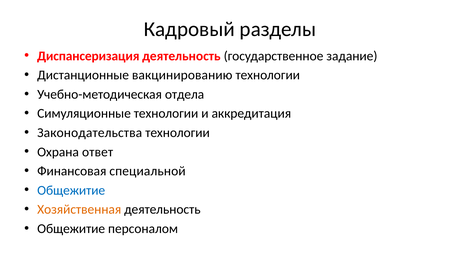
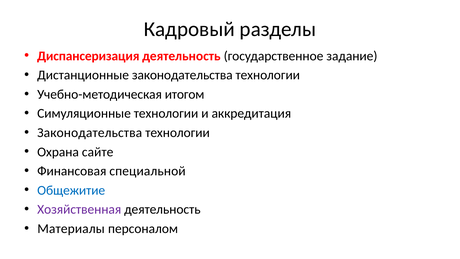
Дистанционные вакцинированию: вакцинированию -> законодательства
отдела: отдела -> итогом
ответ: ответ -> сайте
Хозяйственная colour: orange -> purple
Общежитие at (71, 228): Общежитие -> Материалы
